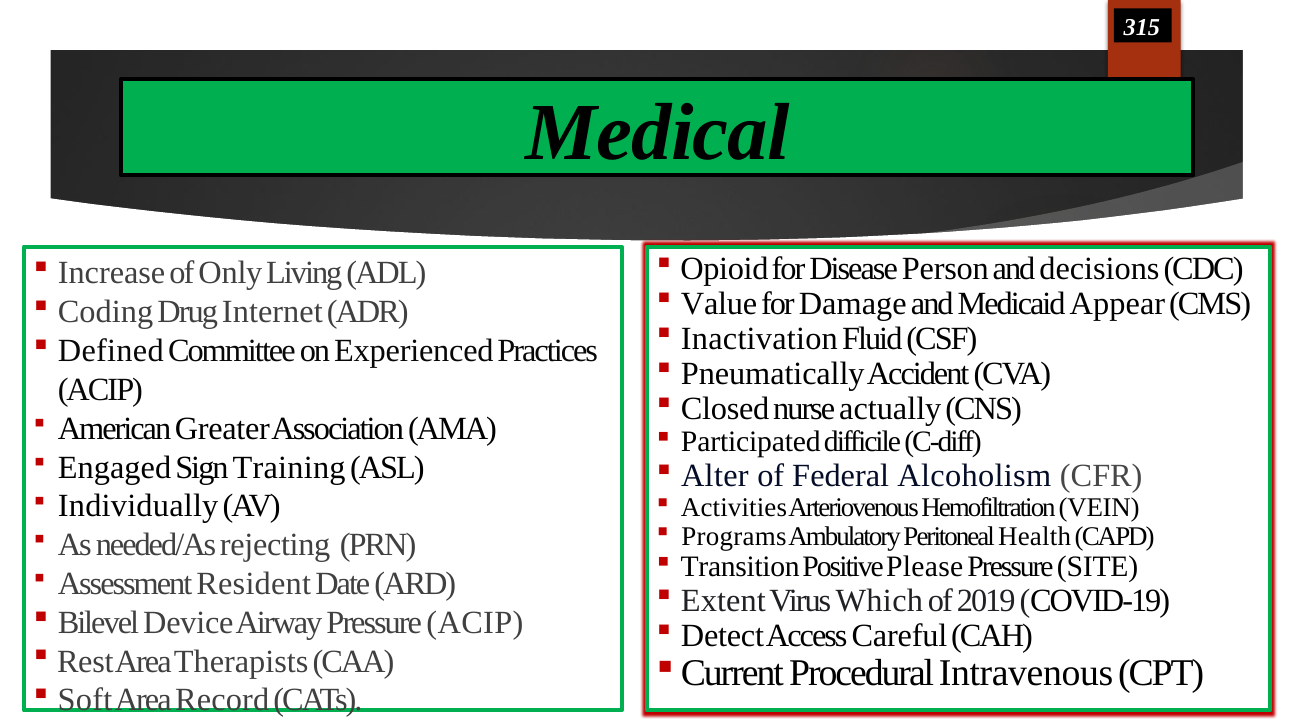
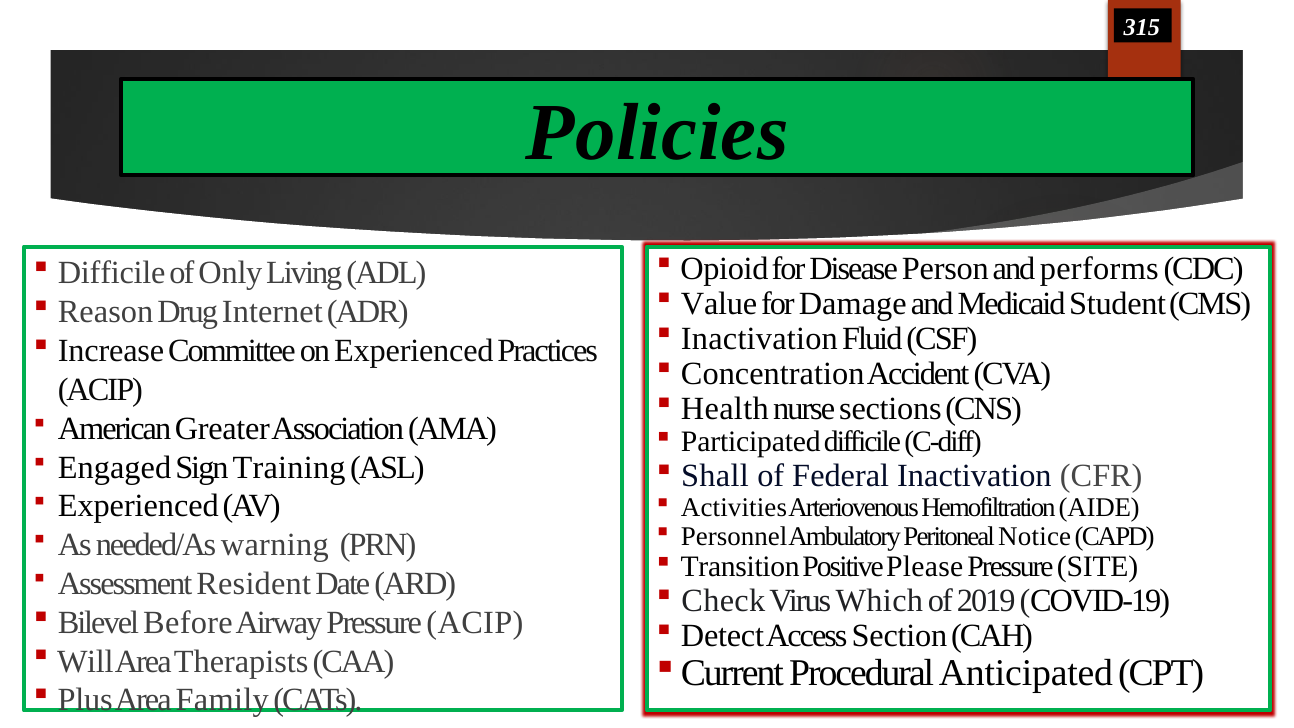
Medical: Medical -> Policies
decisions: decisions -> performs
Increase at (112, 273): Increase -> Difficile
Appear: Appear -> Student
Coding: Coding -> Reason
Defined: Defined -> Increase
Pneumatically: Pneumatically -> Concentration
Closed: Closed -> Health
actually: actually -> sections
Alter: Alter -> Shall
Federal Alcoholism: Alcoholism -> Inactivation
Individually at (138, 506): Individually -> Experienced
VEIN: VEIN -> AIDE
Programs: Programs -> Personnel
Health: Health -> Notice
rejecting: rejecting -> warning
Extent: Extent -> Check
Device: Device -> Before
Careful: Careful -> Section
Rest: Rest -> Will
Intravenous: Intravenous -> Anticipated
Soft: Soft -> Plus
Record: Record -> Family
